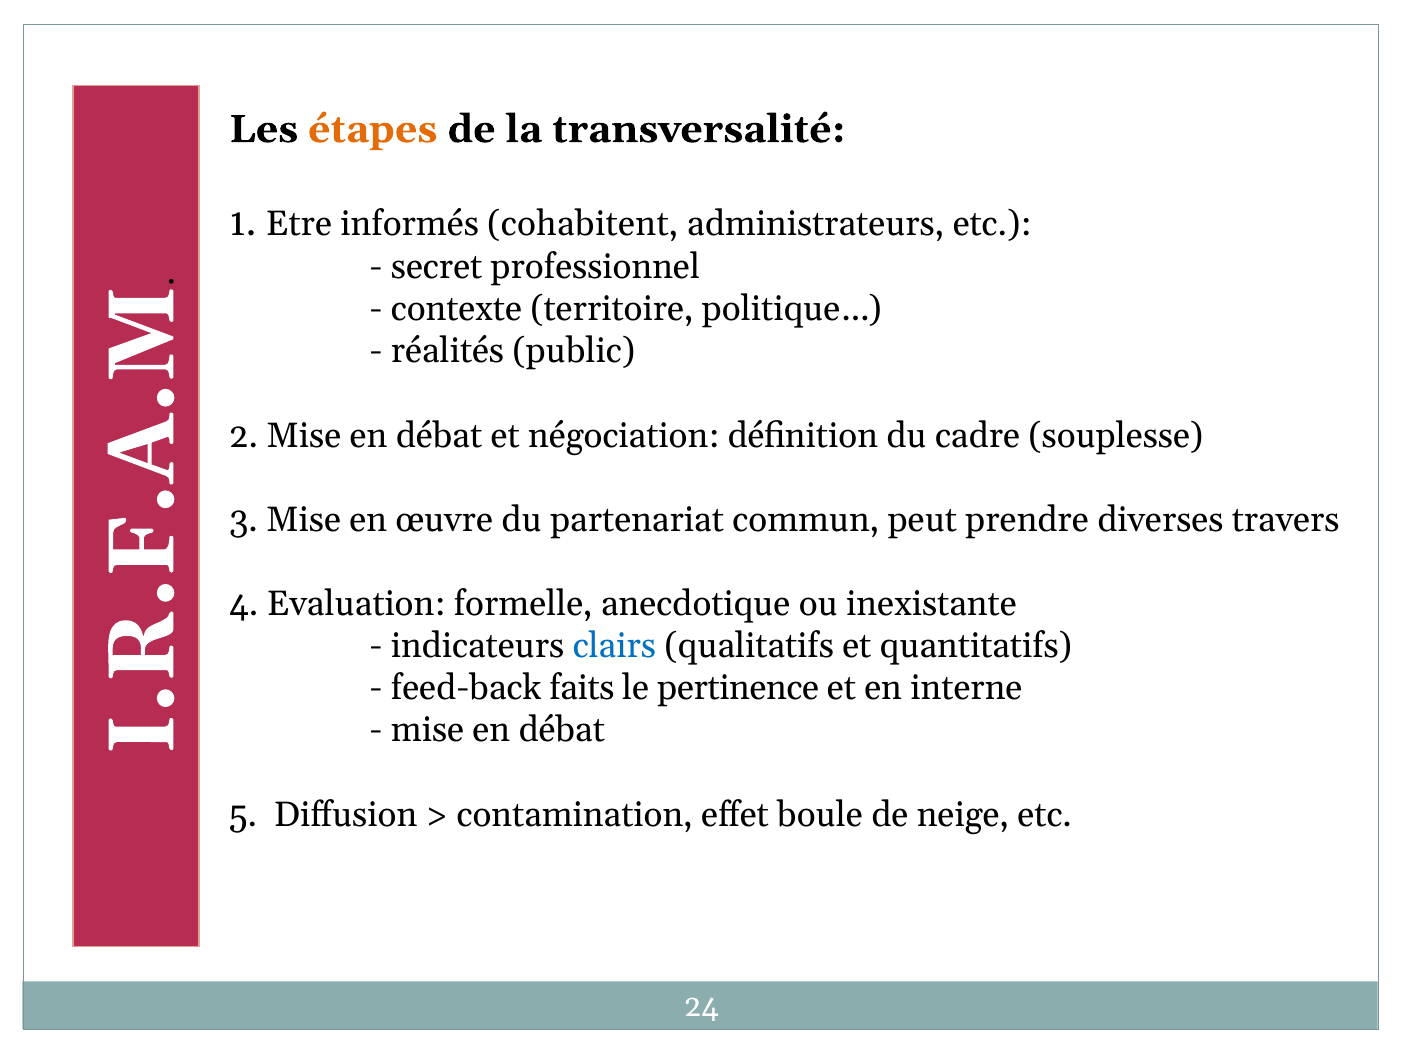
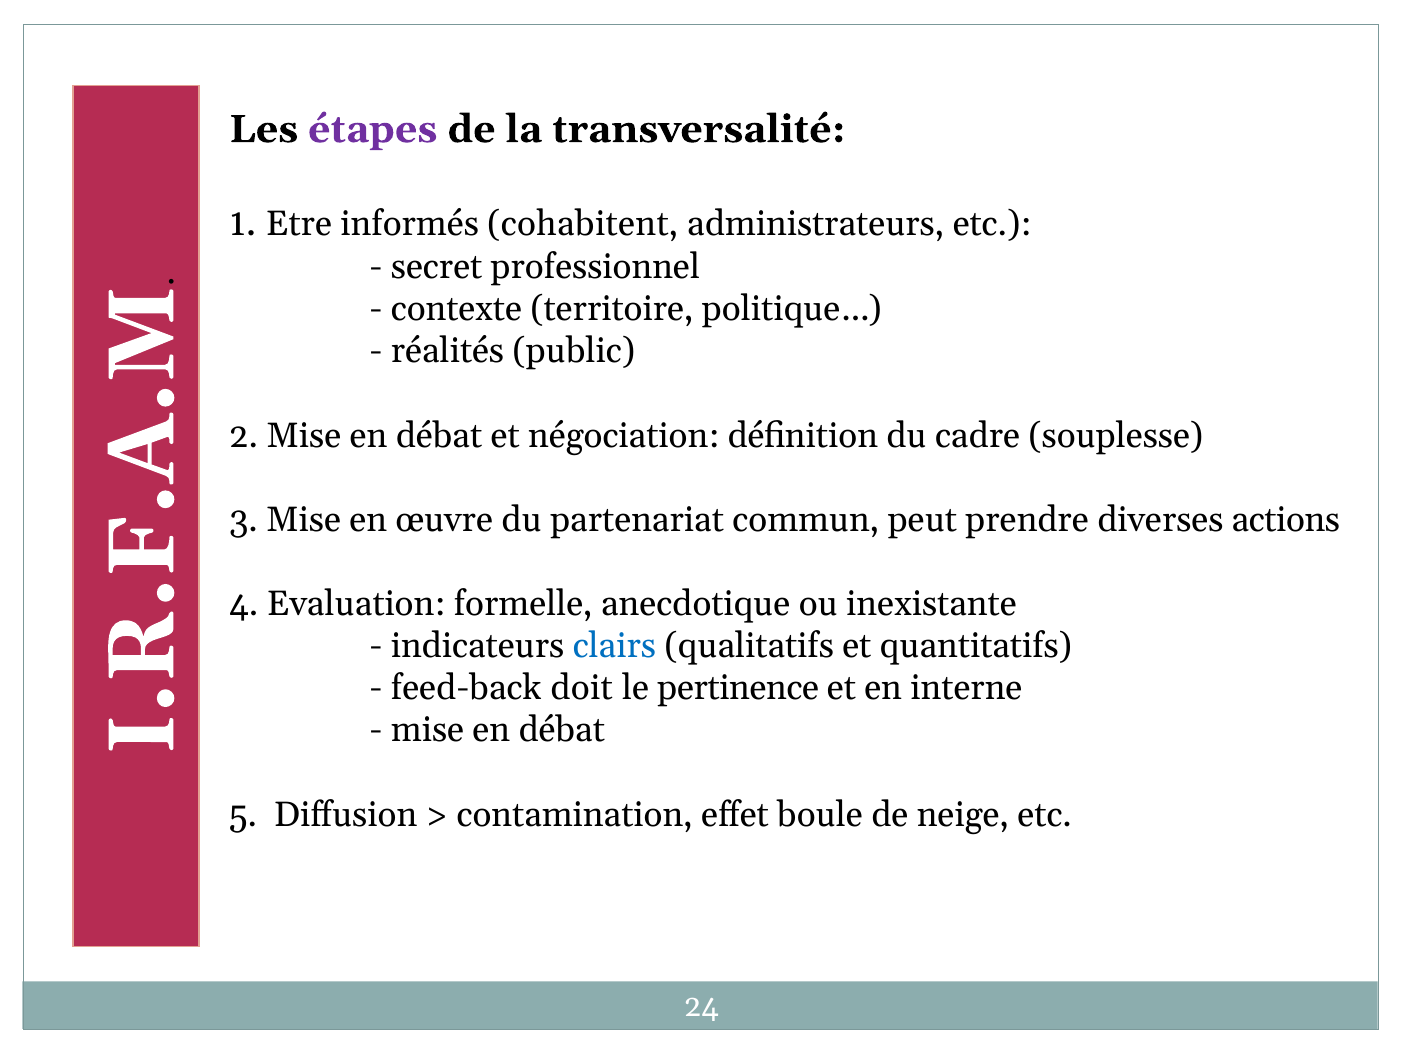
étapes colour: orange -> purple
travers: travers -> actions
faits: faits -> doit
